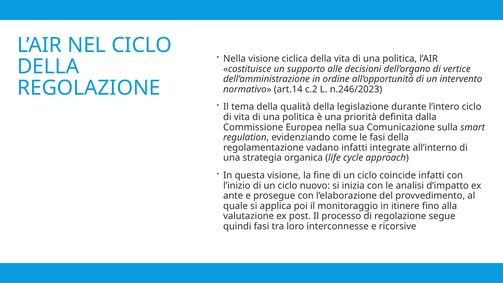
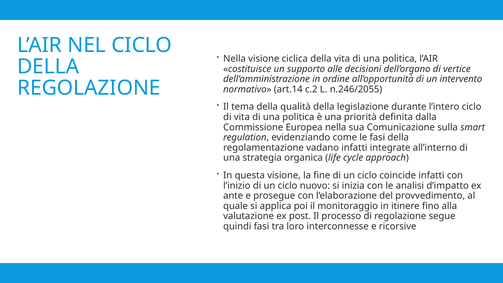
n.246/2023: n.246/2023 -> n.246/2055
